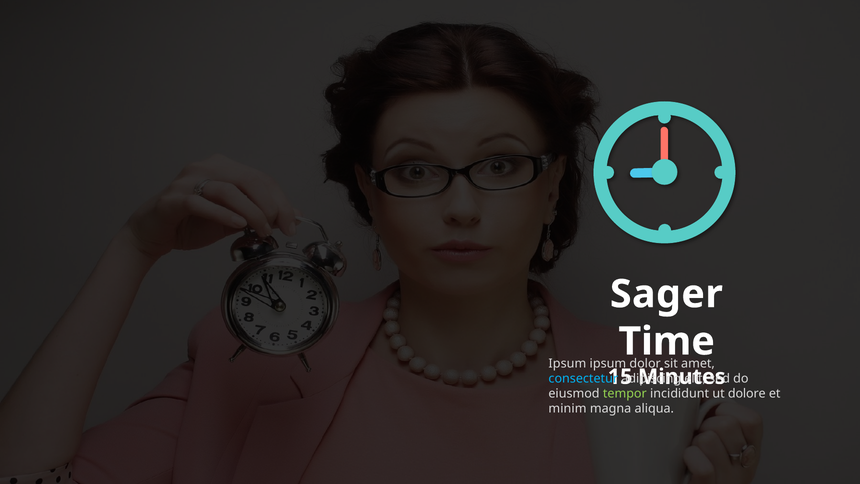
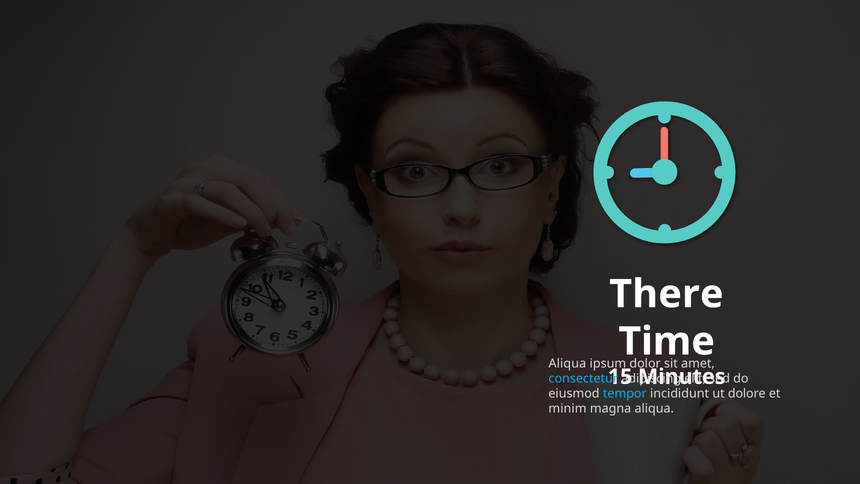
Sager: Sager -> There
Ipsum at (567, 363): Ipsum -> Aliqua
tempor colour: light green -> light blue
